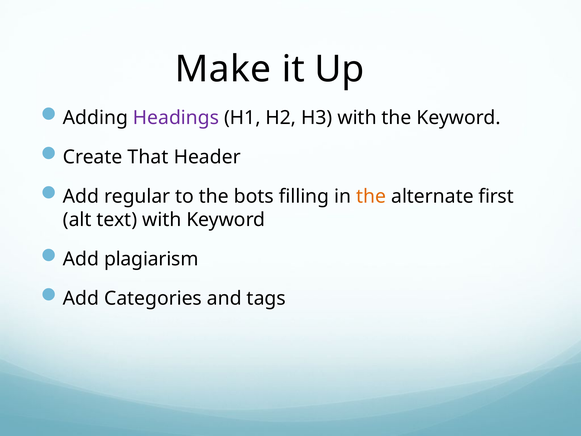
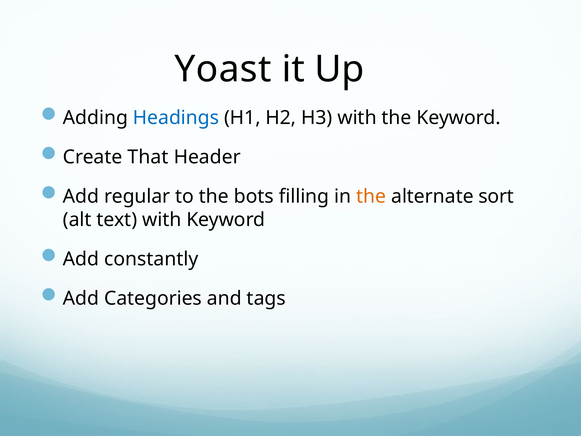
Make: Make -> Yoast
Headings colour: purple -> blue
first: first -> sort
plagiarism: plagiarism -> constantly
